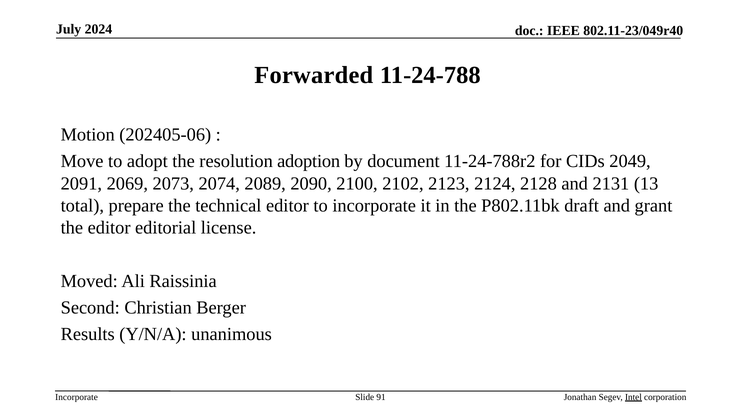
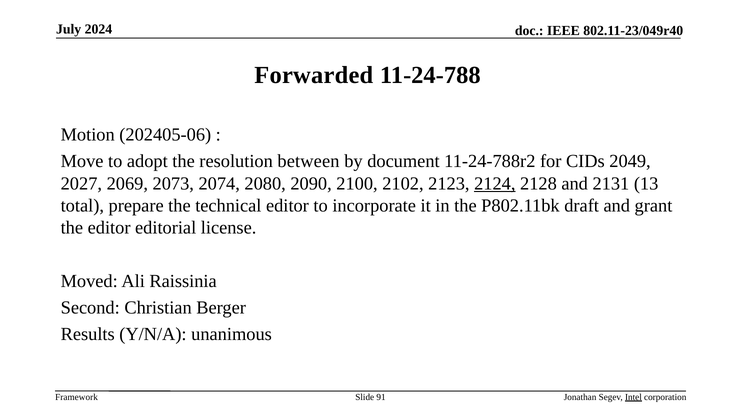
adoption: adoption -> between
2091: 2091 -> 2027
2089: 2089 -> 2080
2124 underline: none -> present
Incorporate at (77, 396): Incorporate -> Framework
